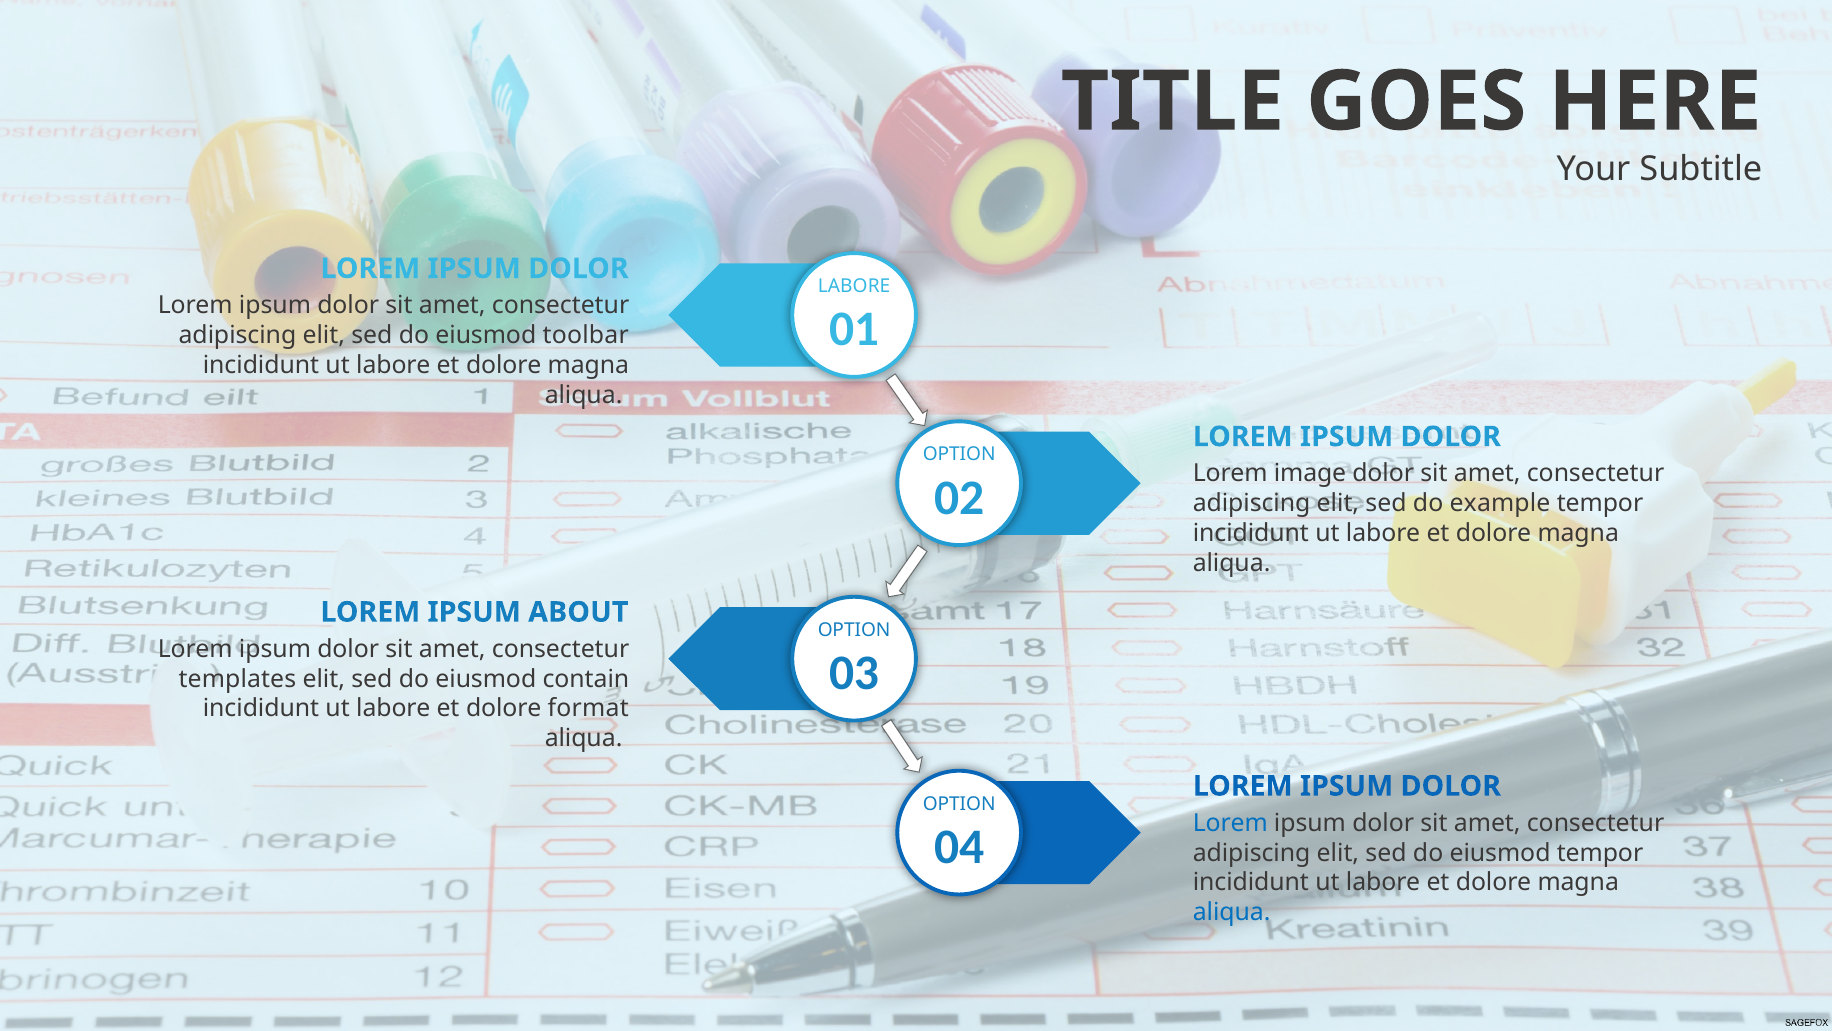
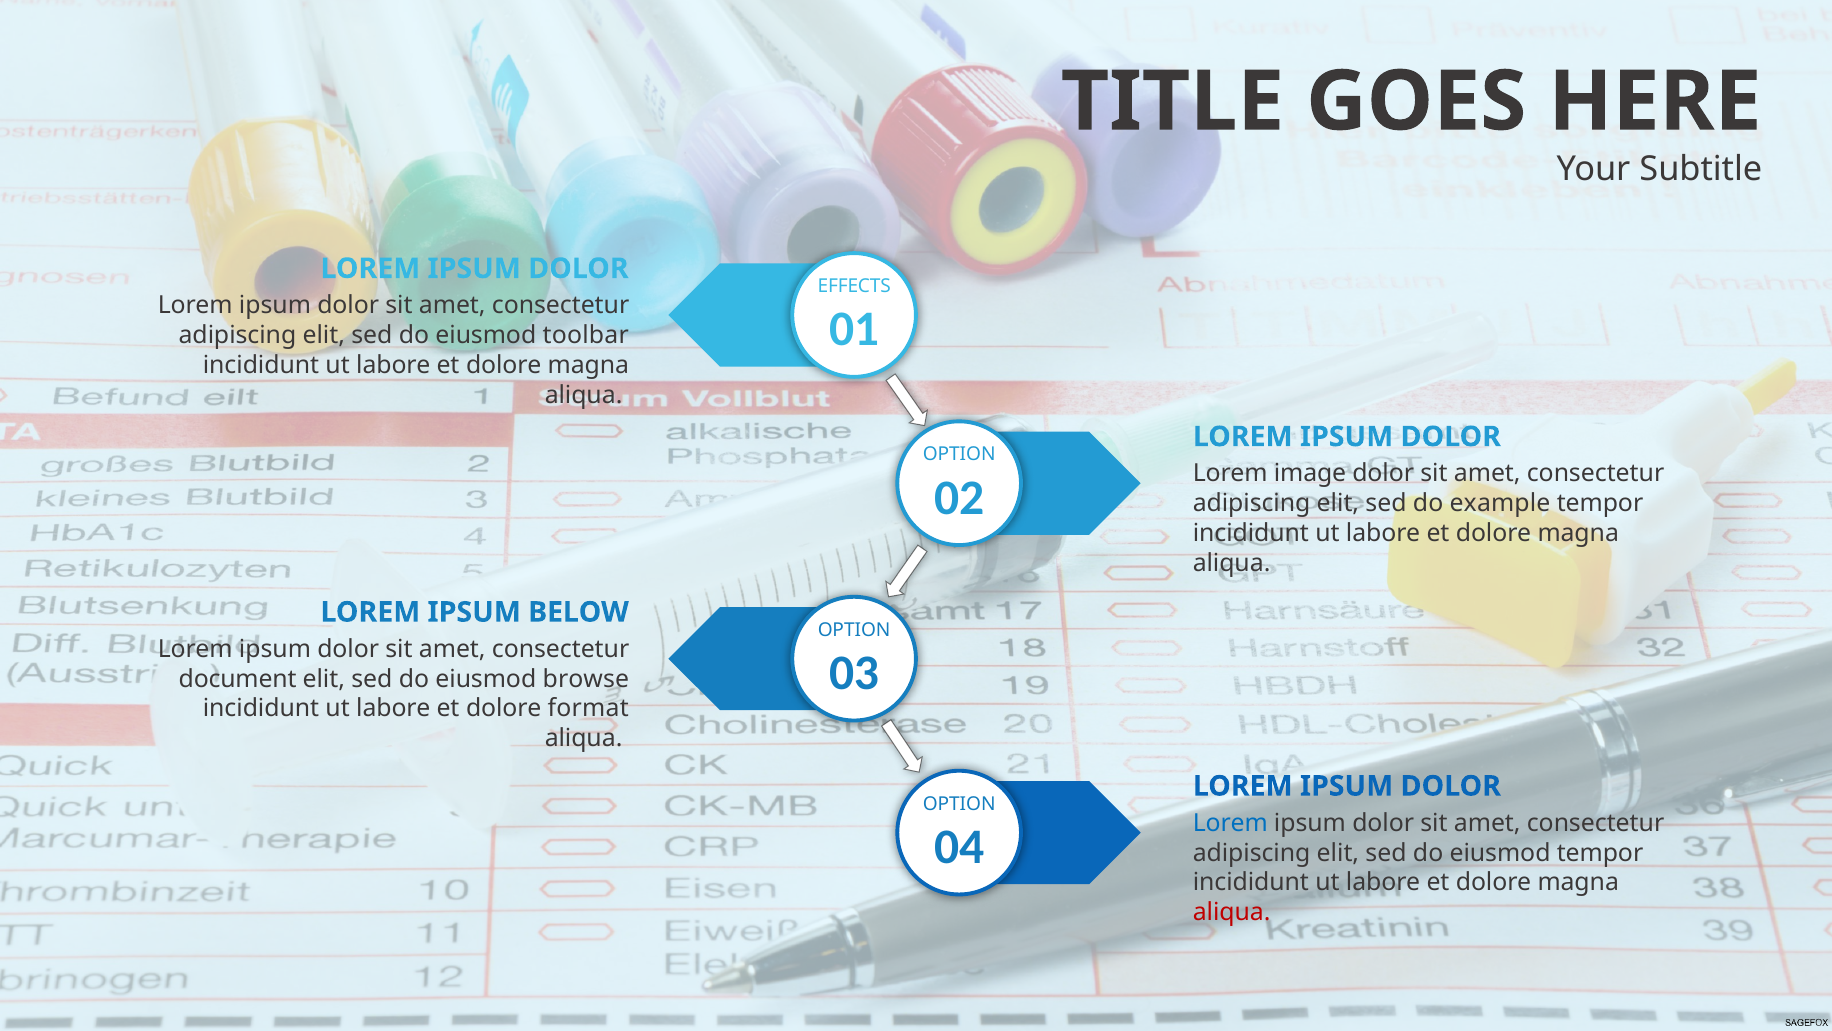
LABORE at (854, 286): LABORE -> EFFECTS
ABOUT: ABOUT -> BELOW
templates: templates -> document
contain: contain -> browse
aliqua at (1232, 912) colour: blue -> red
